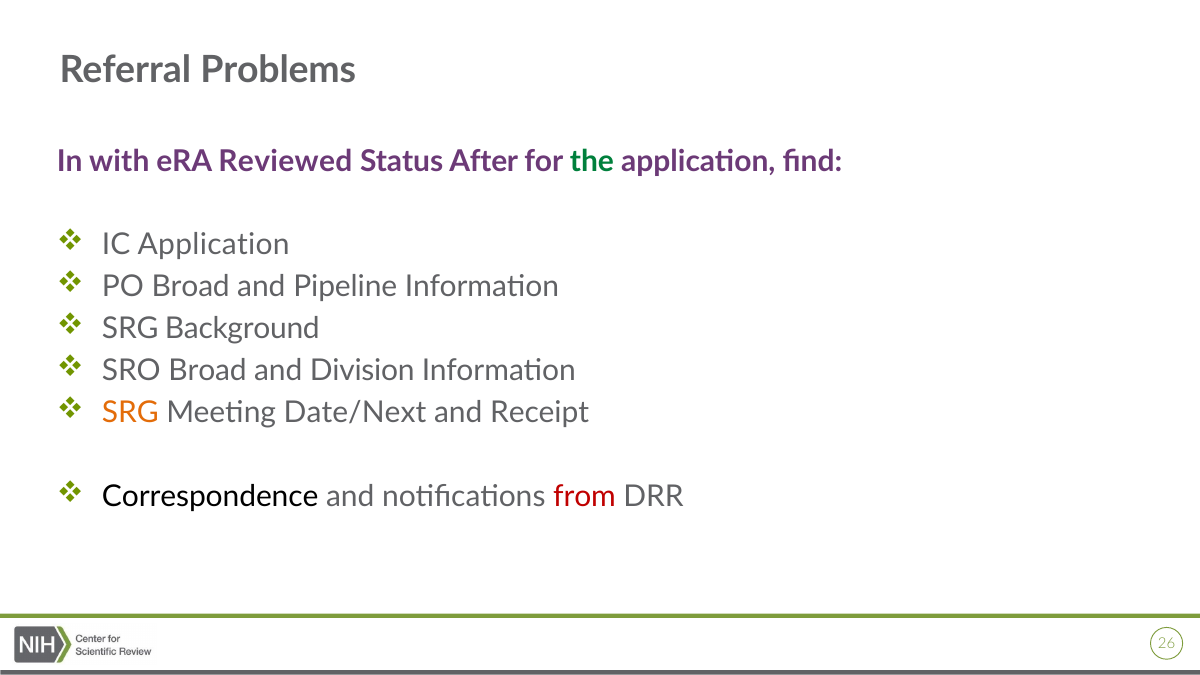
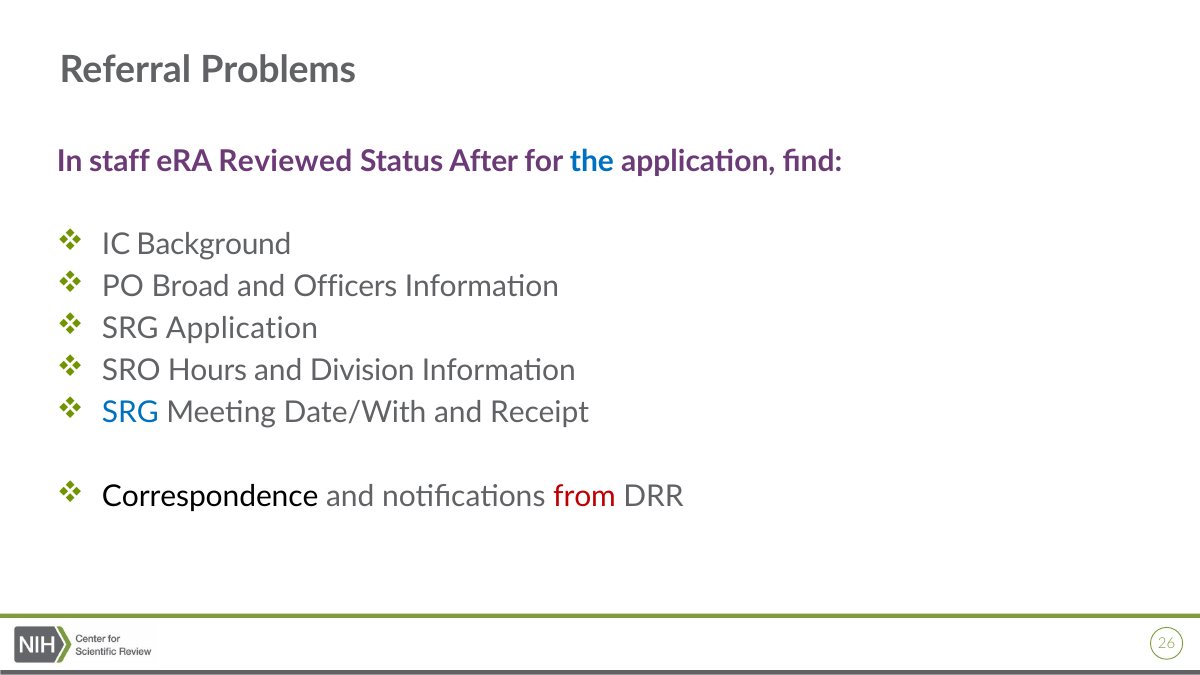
with: with -> staff
the colour: green -> blue
IC Application: Application -> Background
Pipeline: Pipeline -> Officers
SRG Background: Background -> Application
SRO Broad: Broad -> Hours
SRG at (130, 413) colour: orange -> blue
Date/Next: Date/Next -> Date/With
